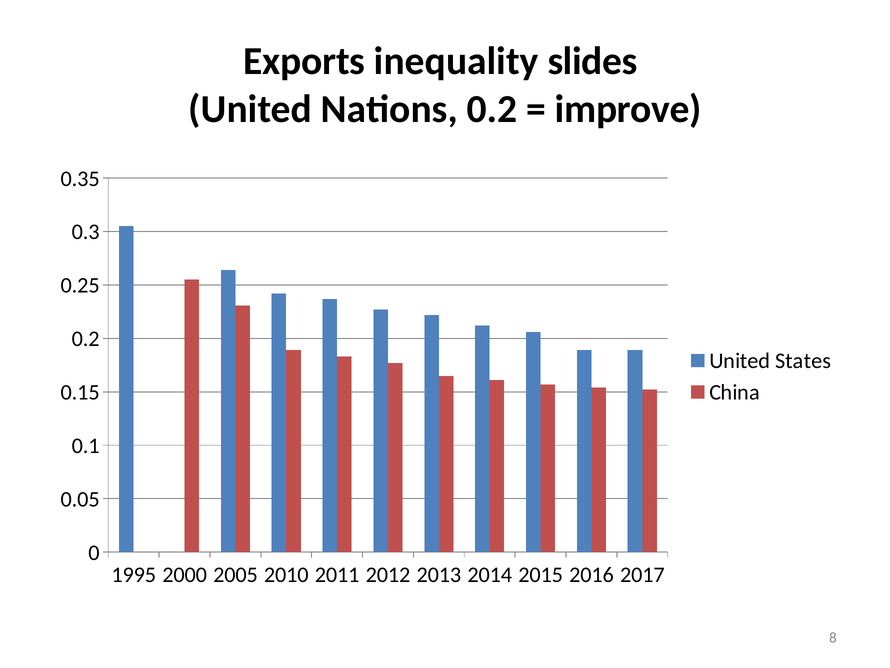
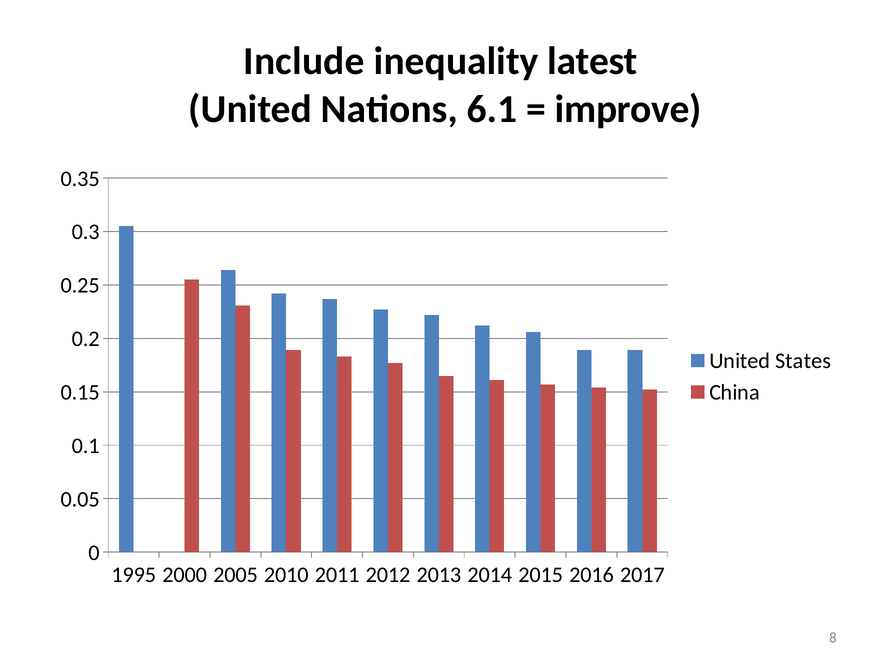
Exports: Exports -> Include
slides: slides -> latest
Nations 0.2: 0.2 -> 6.1
